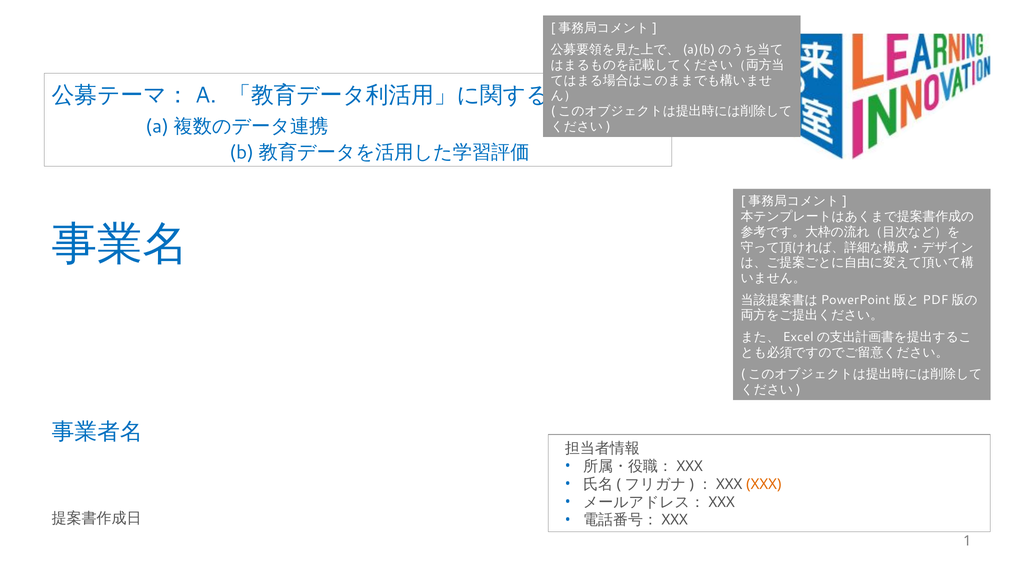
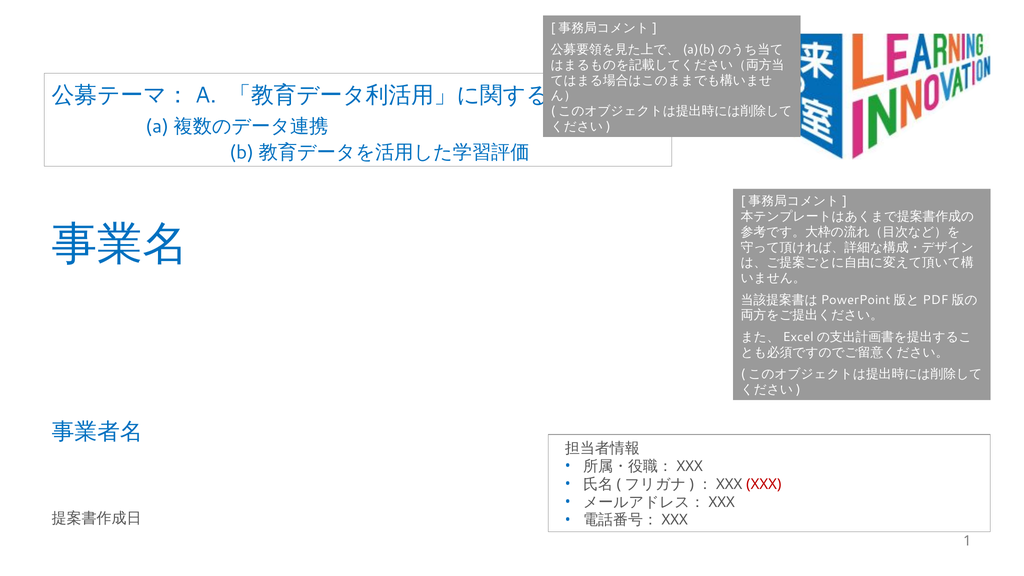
XXX colour: orange -> red
